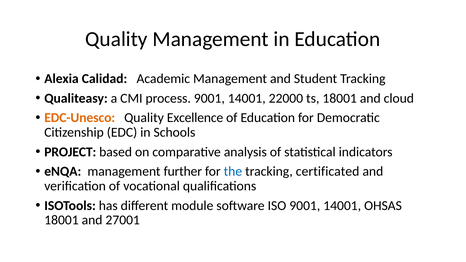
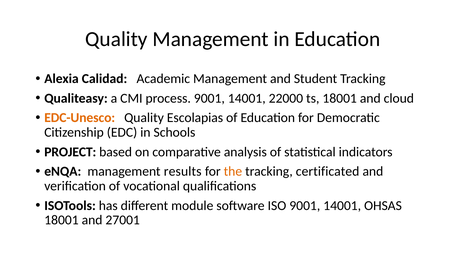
Excellence: Excellence -> Escolapias
further: further -> results
the colour: blue -> orange
